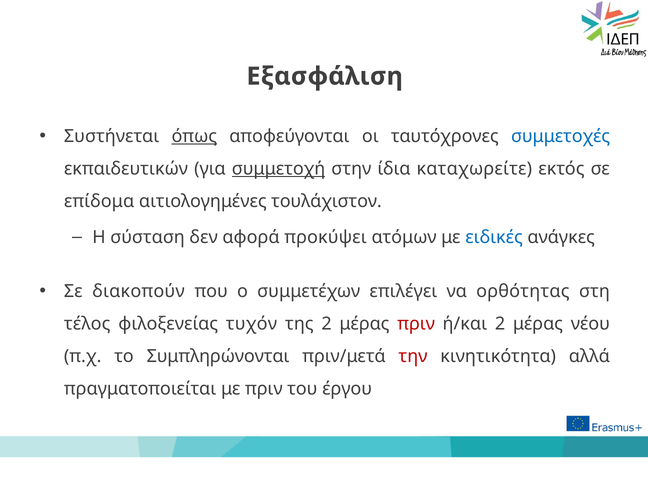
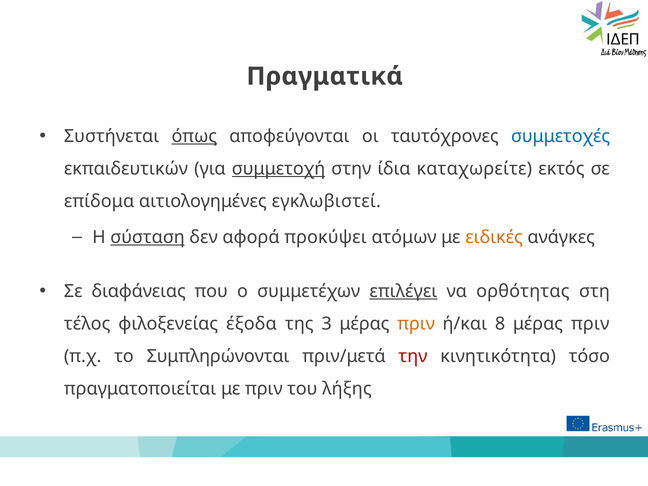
Εξασφάλιση: Εξασφάλιση -> Πραγματικά
τουλάχιστον: τουλάχιστον -> εγκλωβιστεί
σύσταση underline: none -> present
ειδικές colour: blue -> orange
διακοπούν: διακοπούν -> διαφάνειας
επιλέγει underline: none -> present
τυχόν: τυχόν -> έξοδα
της 2: 2 -> 3
πριν at (416, 324) colour: red -> orange
ή/και 2: 2 -> 8
νέου at (590, 324): νέου -> πριν
αλλά: αλλά -> τόσο
έργου: έργου -> λήξης
